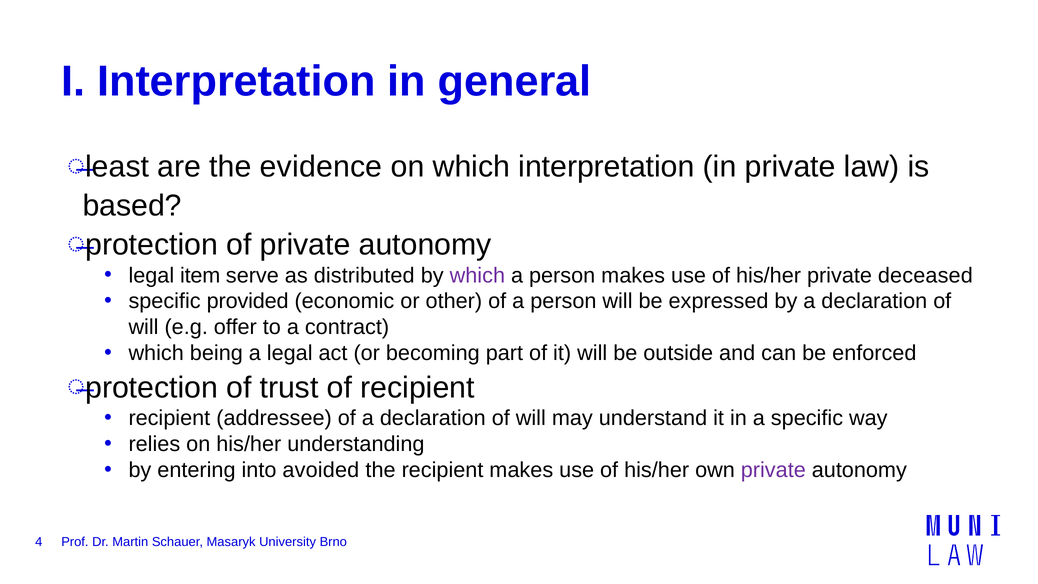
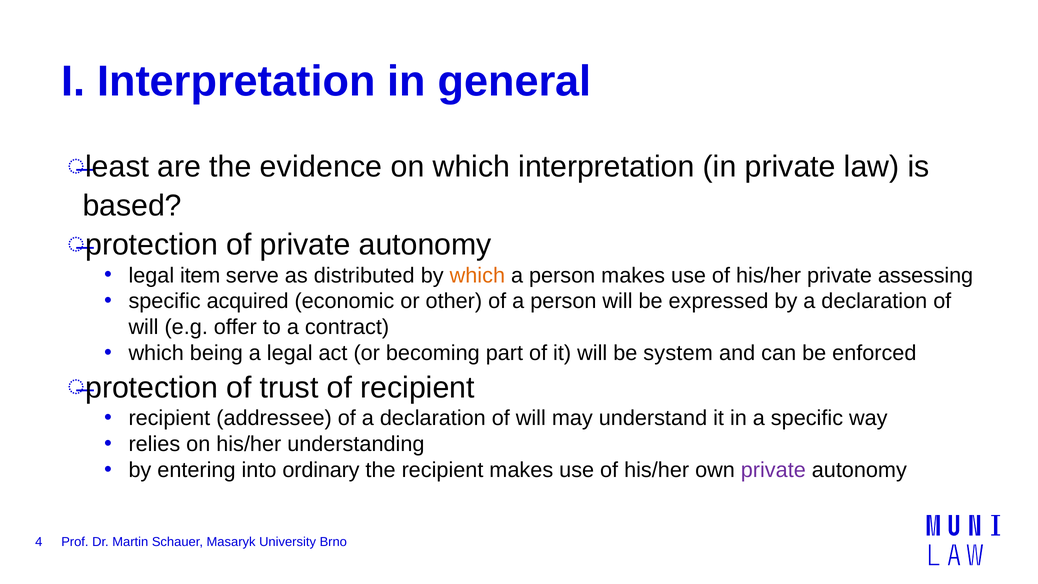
which at (477, 275) colour: purple -> orange
deceased: deceased -> assessing
provided: provided -> acquired
outside: outside -> system
avoided: avoided -> ordinary
